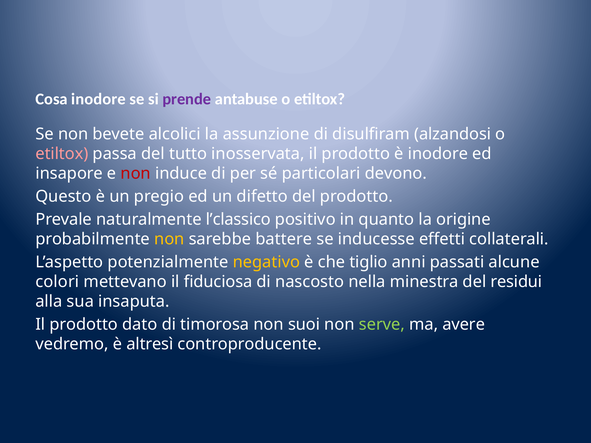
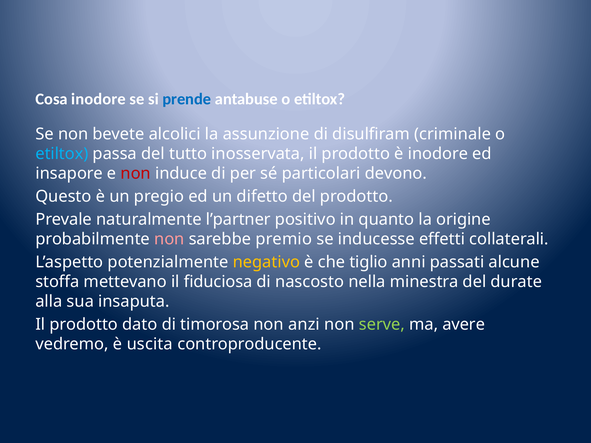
prende colour: purple -> blue
alzandosi: alzandosi -> criminale
etiltox at (62, 154) colour: pink -> light blue
l’classico: l’classico -> l’partner
non at (169, 239) colour: yellow -> pink
battere: battere -> premio
colori: colori -> stoffa
residui: residui -> durate
suoi: suoi -> anzi
altresì: altresì -> uscita
